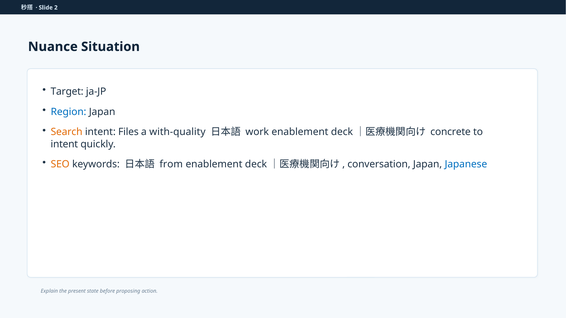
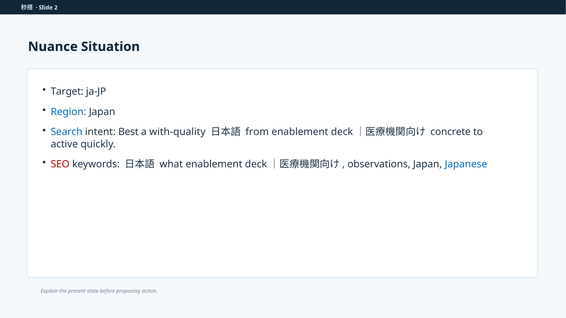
Search colour: orange -> blue
Files: Files -> Best
work: work -> from
intent at (64, 144): intent -> active
SEO colour: orange -> red
from: from -> what
conversation: conversation -> observations
